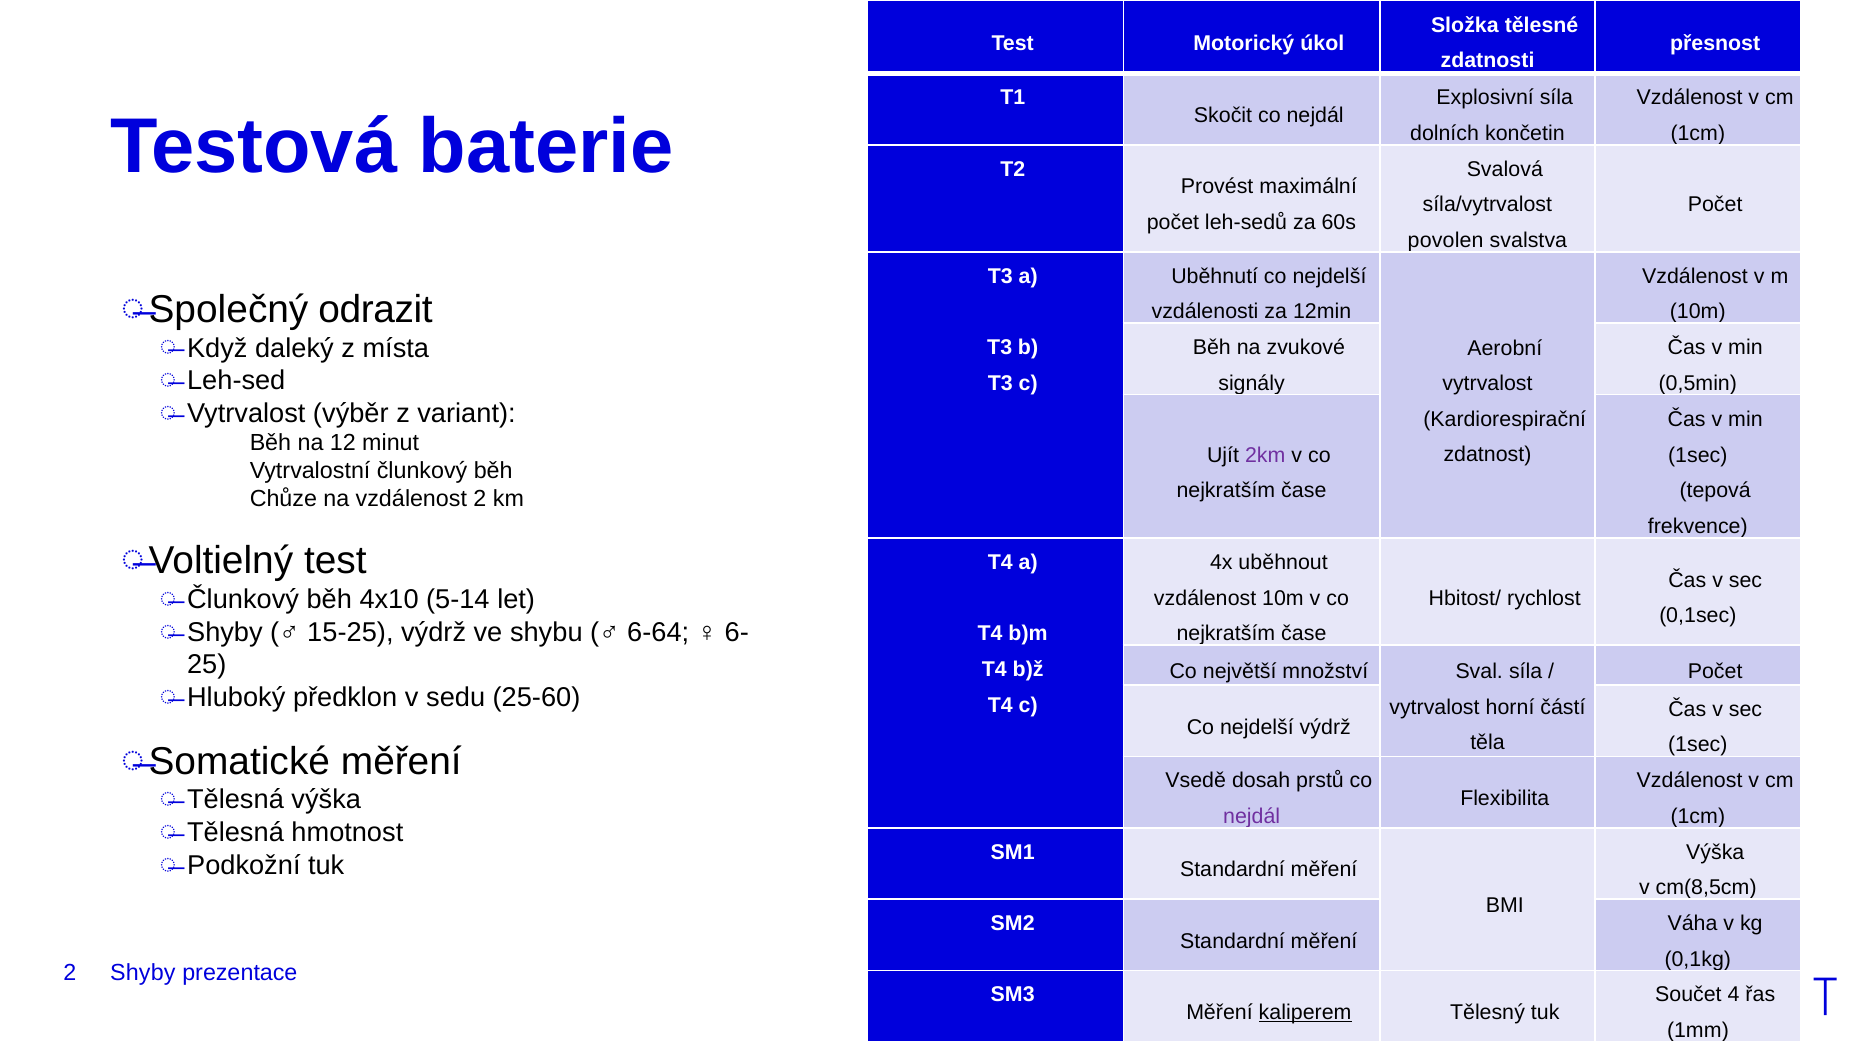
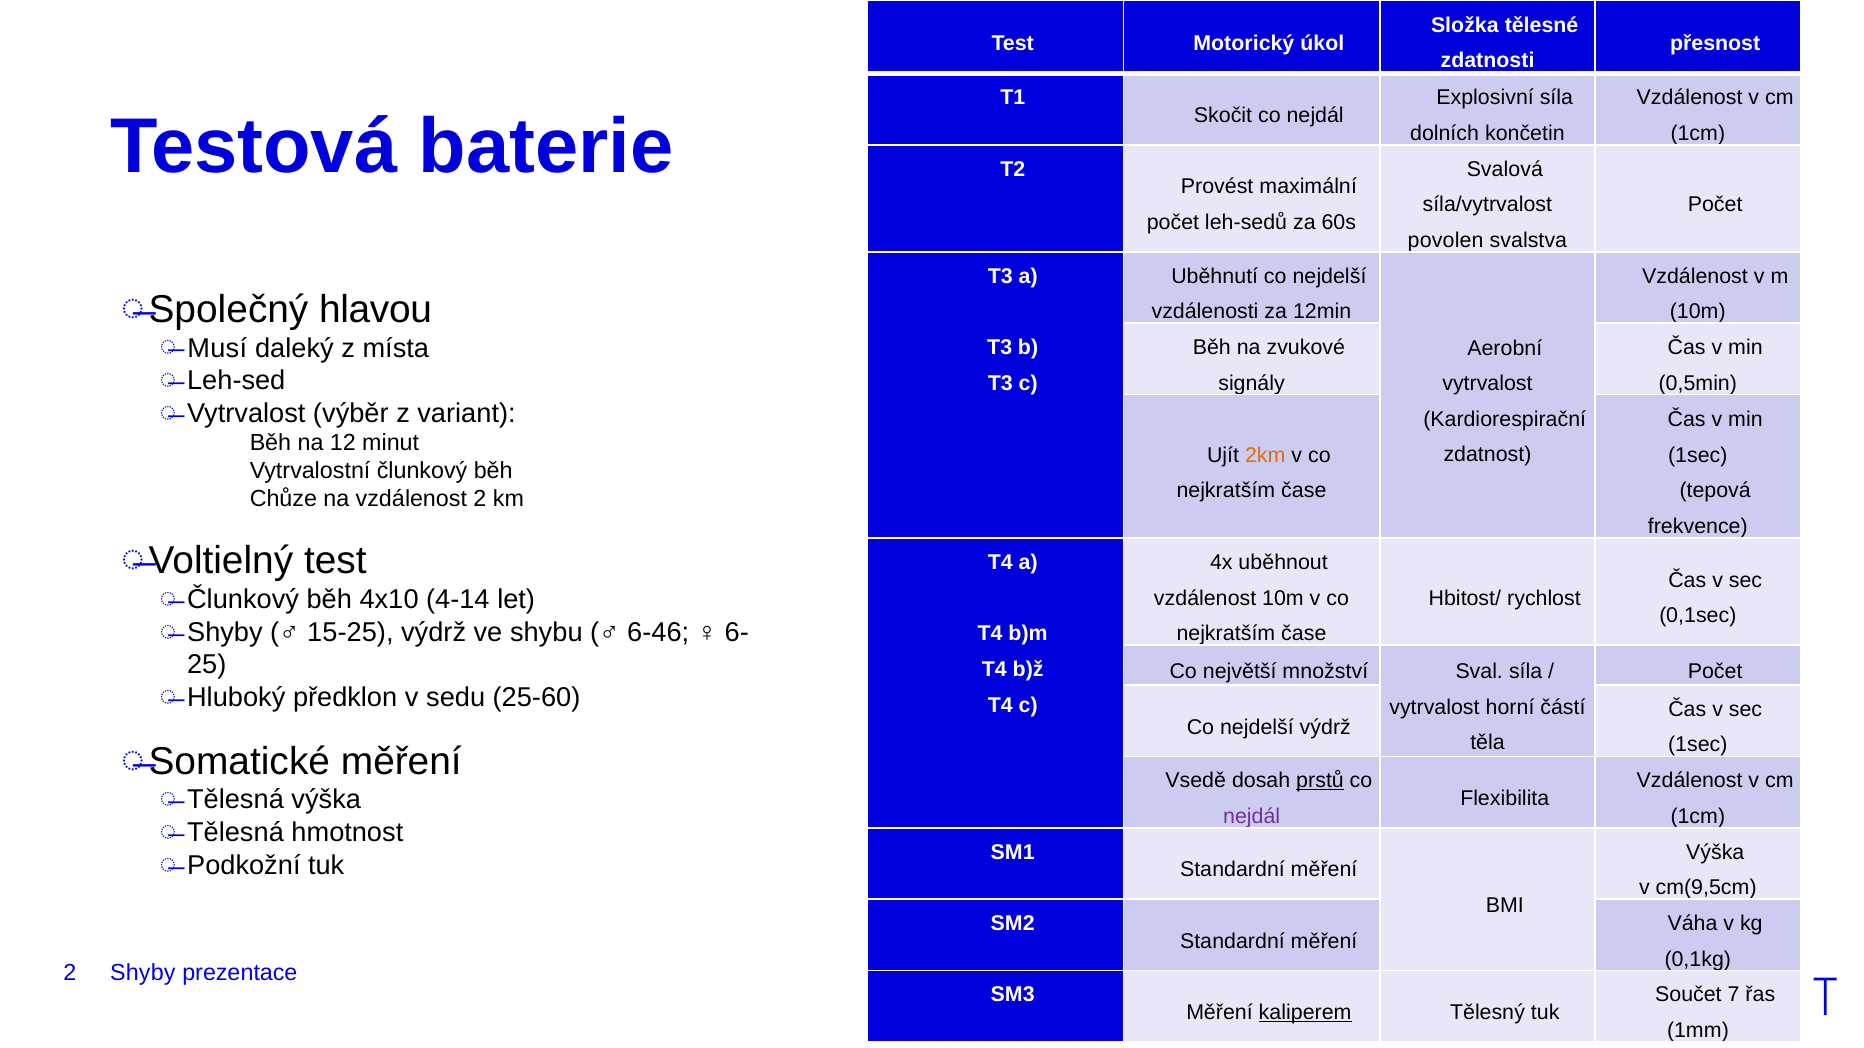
odrazit: odrazit -> hlavou
Když: Když -> Musí
2km colour: purple -> orange
5-14: 5-14 -> 4-14
6-64: 6-64 -> 6-46
prstů underline: none -> present
cm(8,5cm: cm(8,5cm -> cm(9,5cm
4: 4 -> 7
